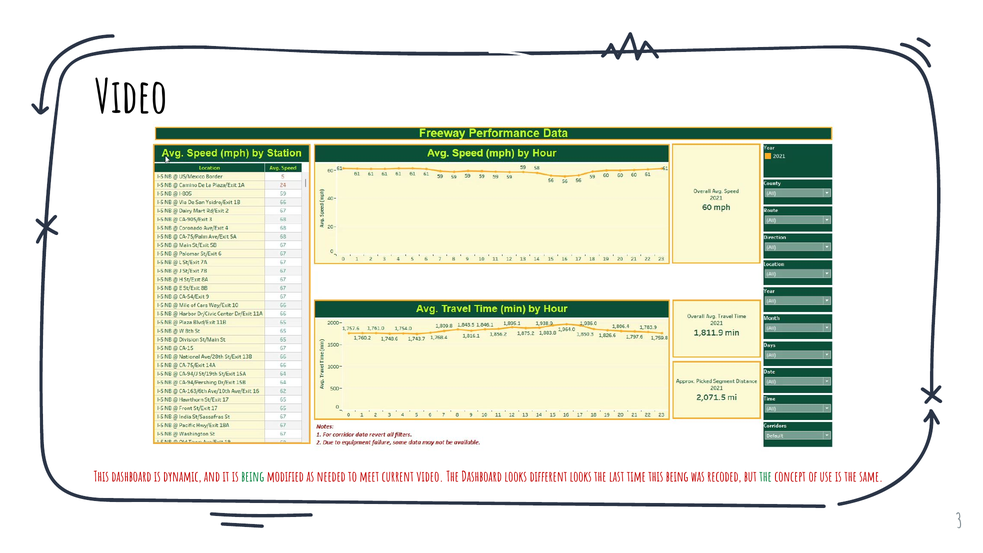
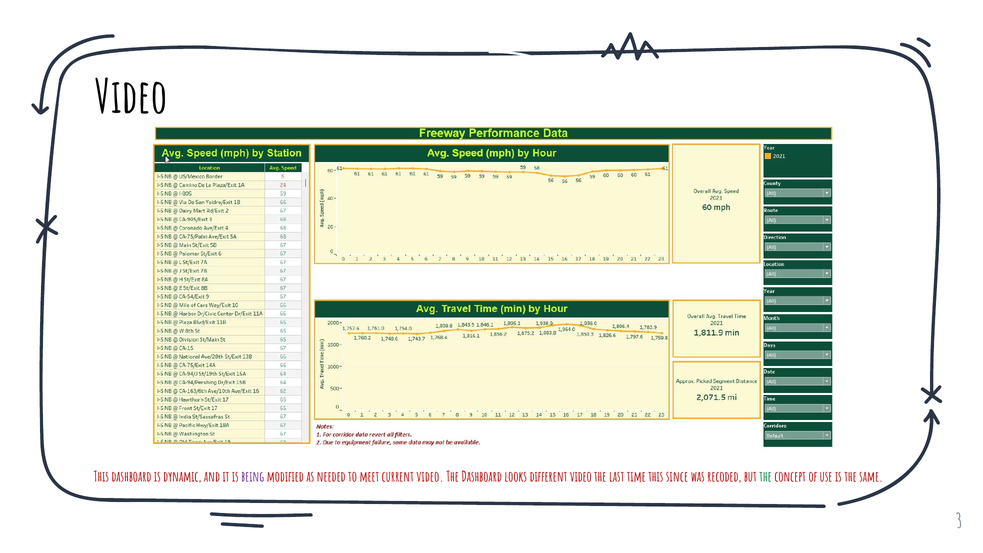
being at (253, 477) colour: green -> purple
different looks: looks -> video
this being: being -> since
